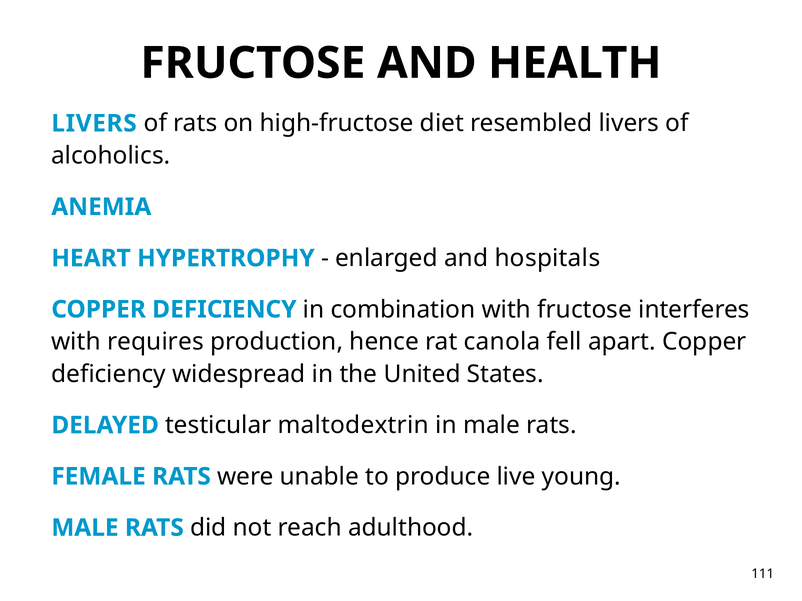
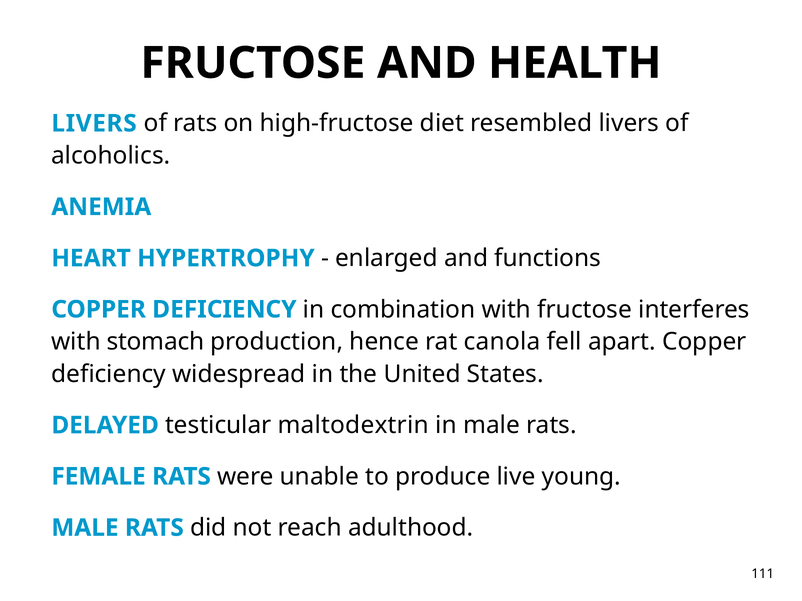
hospitals: hospitals -> functions
requires: requires -> stomach
